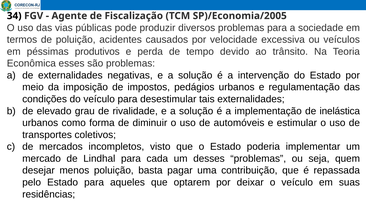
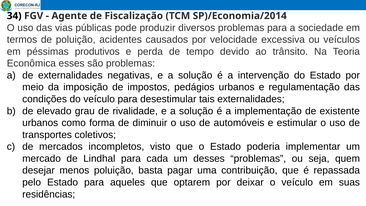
SP)/Economia/2005: SP)/Economia/2005 -> SP)/Economia/2014
inelástica: inelástica -> existente
